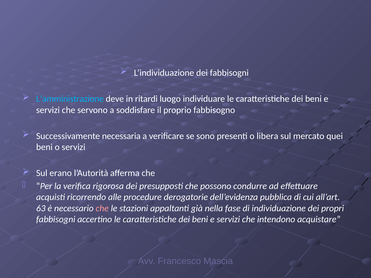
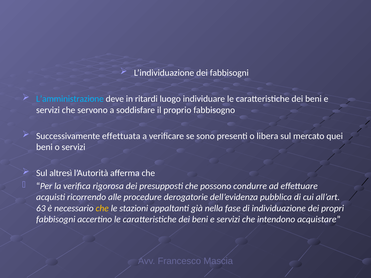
necessaria: necessaria -> effettuata
erano: erano -> altresì
che at (102, 208) colour: pink -> yellow
